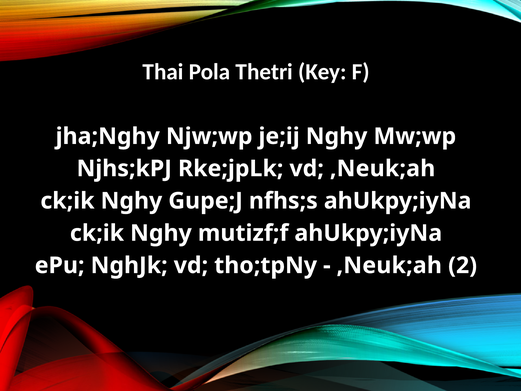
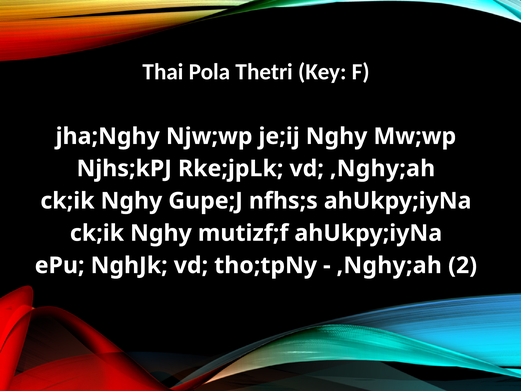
vd ,Neuk;ah: ,Neuk;ah -> ,Nghy;ah
,Neuk;ah at (389, 265): ,Neuk;ah -> ,Nghy;ah
